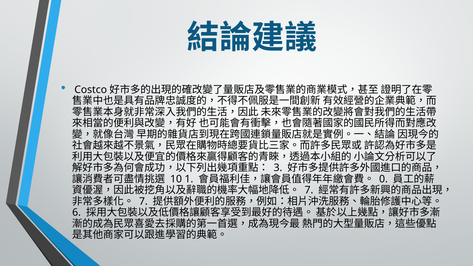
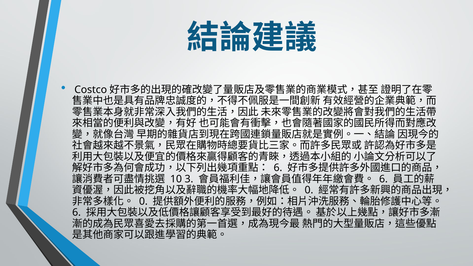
3 at (278, 168): 3 -> 6
1: 1 -> 3
0 at (384, 179): 0 -> 6
7 at (309, 190): 7 -> 0
7 at (143, 201): 7 -> 0
